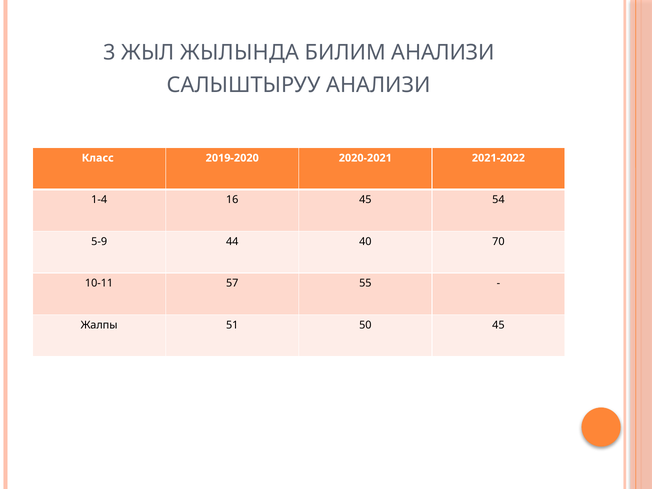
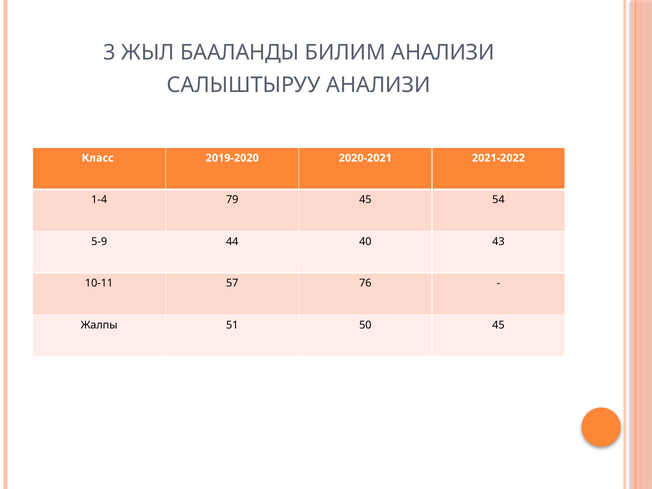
ЖЫЛЫНДА: ЖЫЛЫНДА -> БААЛАНДЫ
16: 16 -> 79
70: 70 -> 43
55: 55 -> 76
